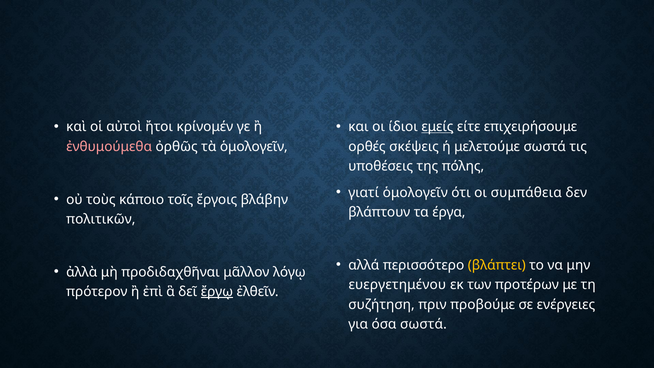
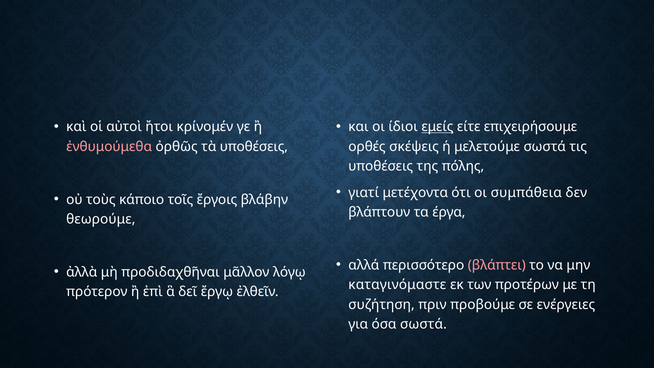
τὰ ὁμολογεῖν: ὁμολογεῖν -> υποθέσεις
γιατί ὁμολογεῖν: ὁμολογεῖν -> μετέχοντα
πολιτικῶν: πολιτικῶν -> θεωρούμε
βλάπτει colour: yellow -> pink
ευεργετημένου: ευεργετημένου -> καταγινόμαστε
ἔργῳ underline: present -> none
